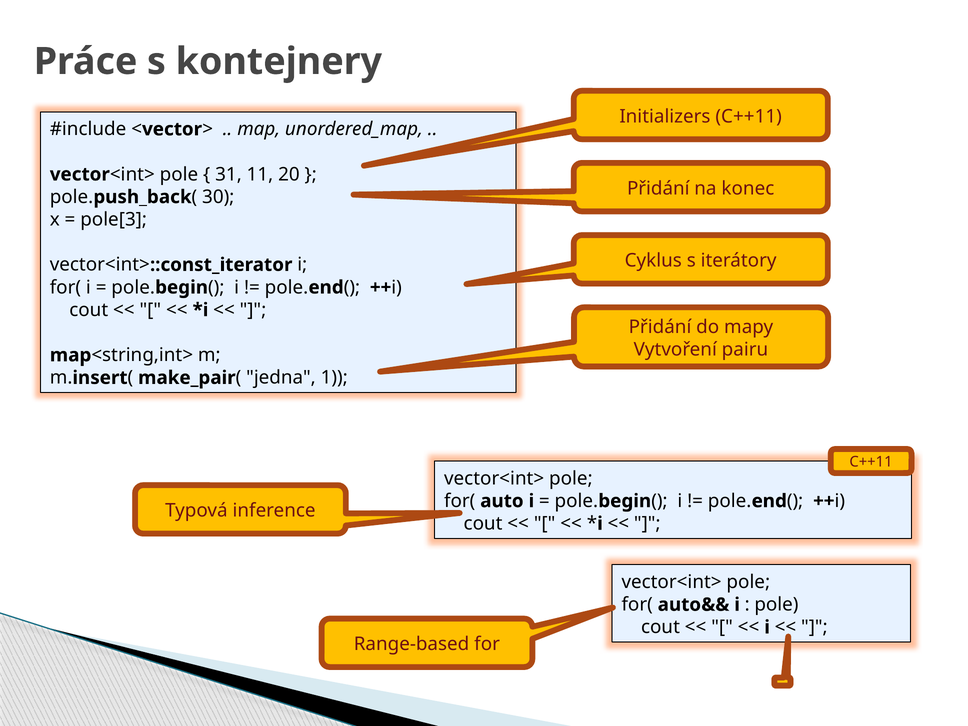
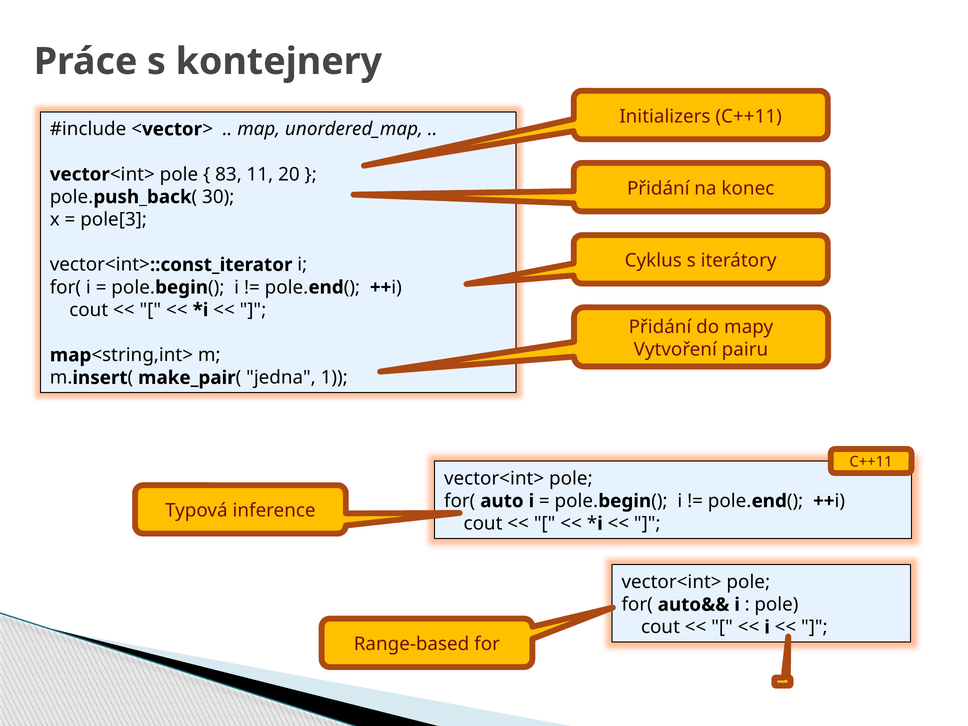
31: 31 -> 83
